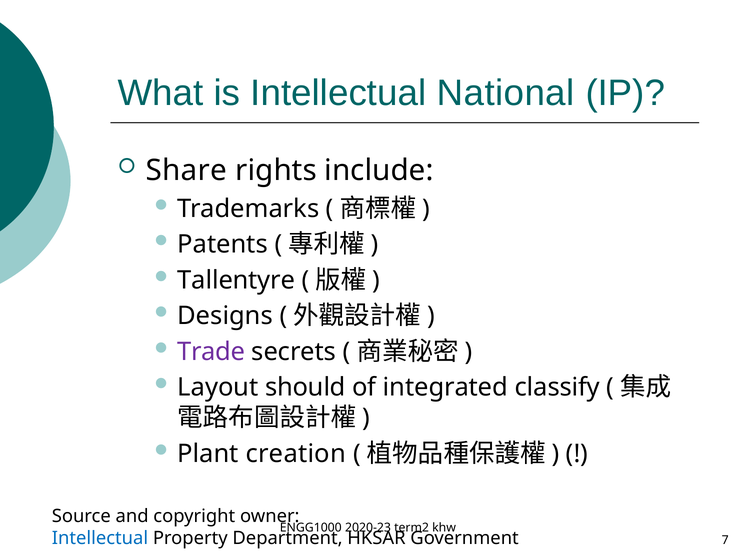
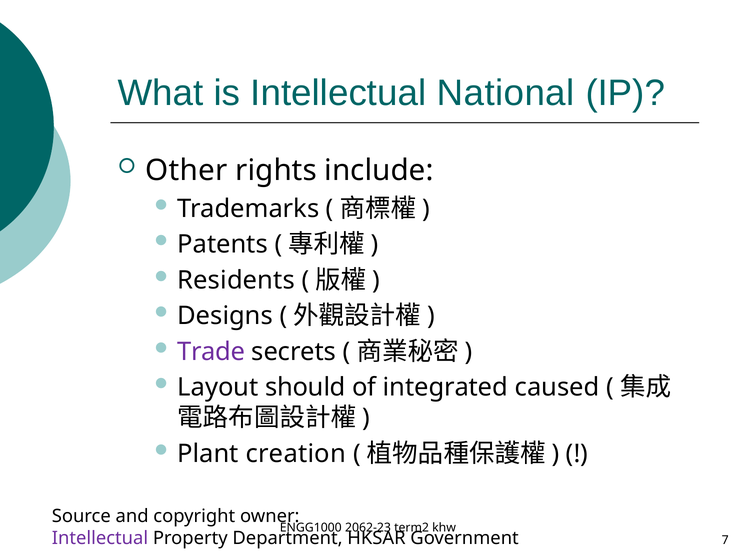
Share: Share -> Other
Tallentyre: Tallentyre -> Residents
classify: classify -> caused
2020-23: 2020-23 -> 2062-23
Intellectual at (100, 538) colour: blue -> purple
